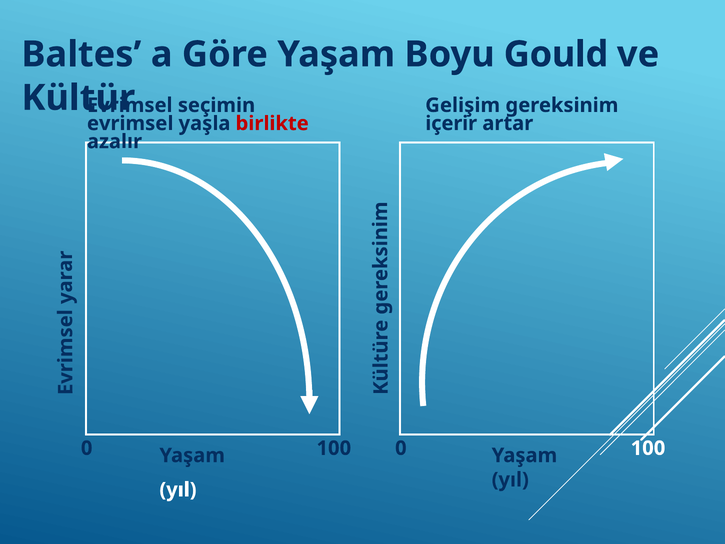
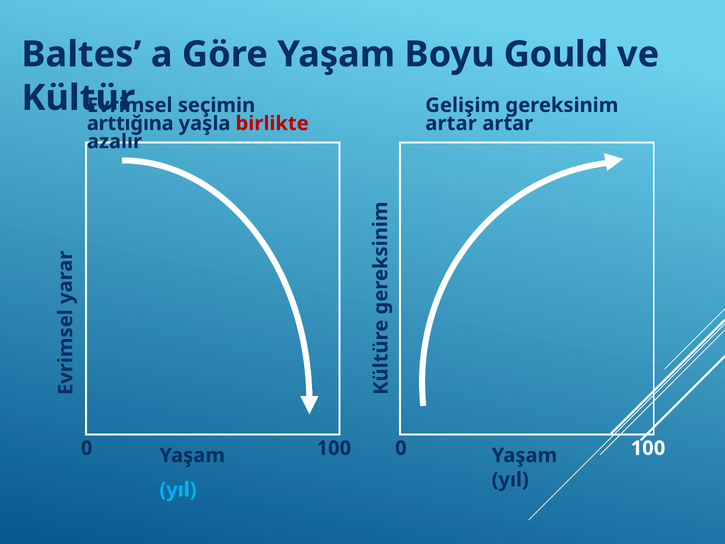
evrimsel at (130, 123): evrimsel -> arttığına
içerir at (451, 123): içerir -> artar
yıl at (178, 490) colour: white -> light blue
